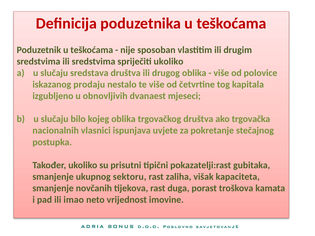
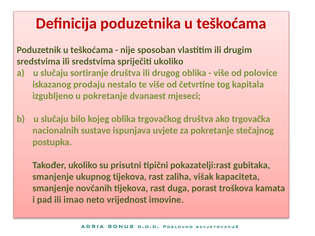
sredstava: sredstava -> sortiranje
u obnovljivih: obnovljivih -> pokretanje
vlasnici: vlasnici -> sustave
ukupnog sektoru: sektoru -> tijekova
